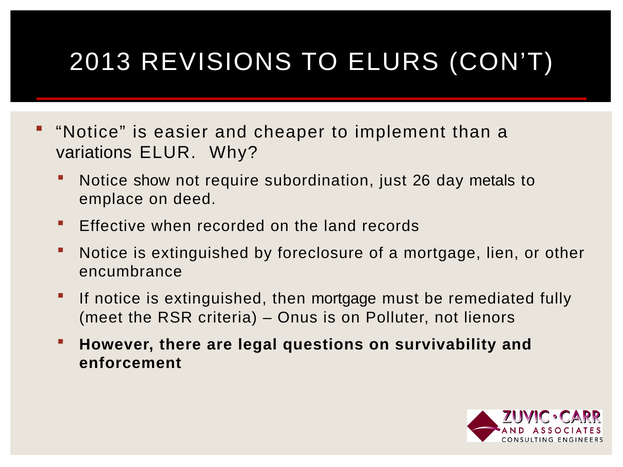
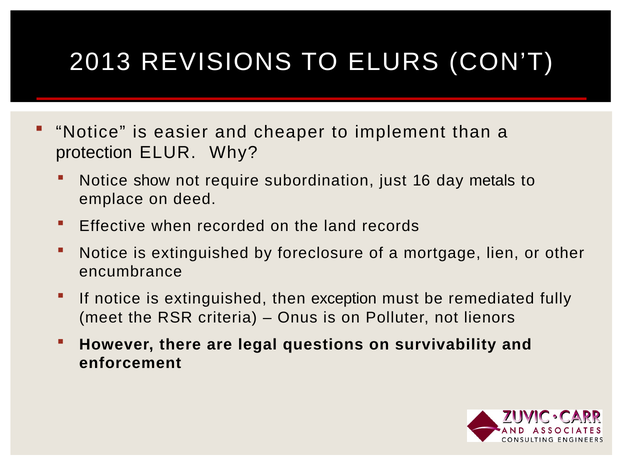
variations: variations -> protection
26: 26 -> 16
then mortgage: mortgage -> exception
